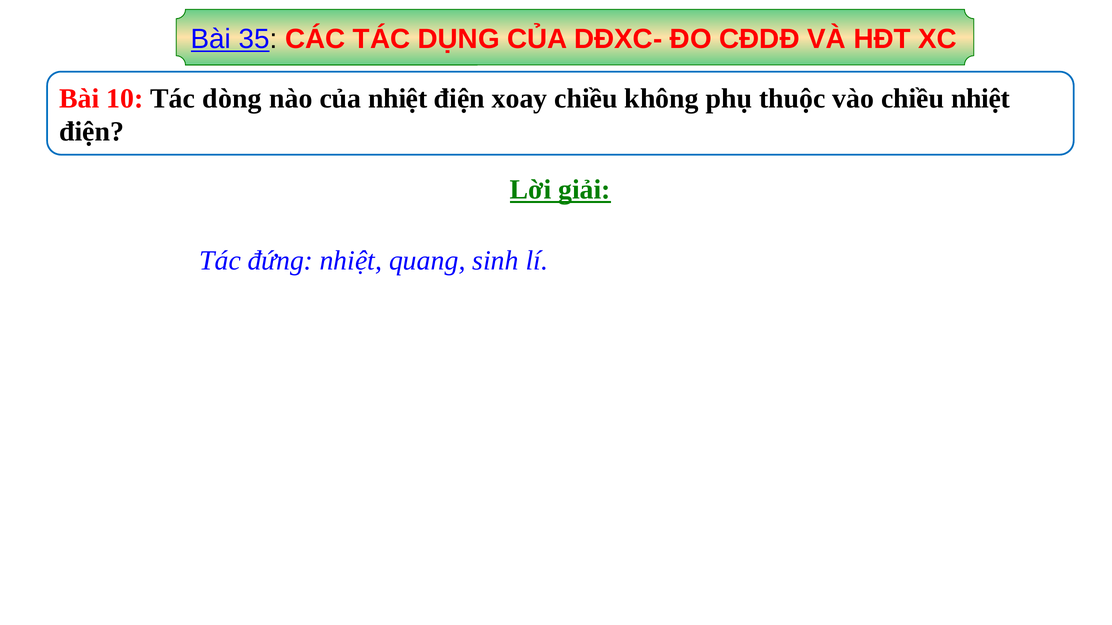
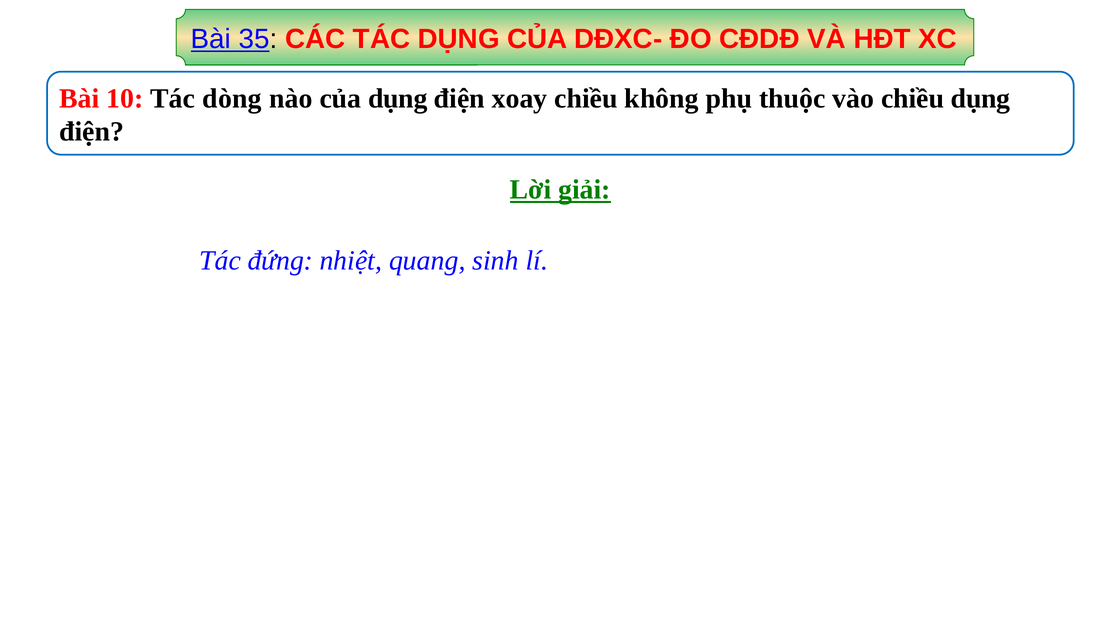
của nhiệt: nhiệt -> dụng
chiều nhiệt: nhiệt -> dụng
